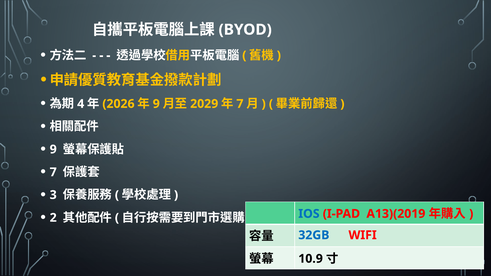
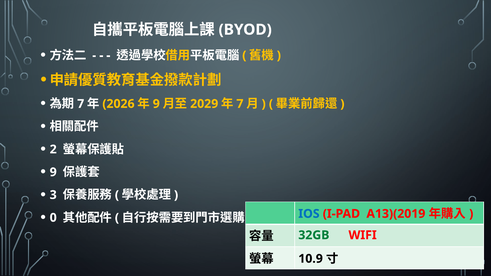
4 at (81, 104): 4 -> 7
9 at (53, 149): 9 -> 2
7 at (53, 172): 7 -> 9
2: 2 -> 0
32GB colour: blue -> green
